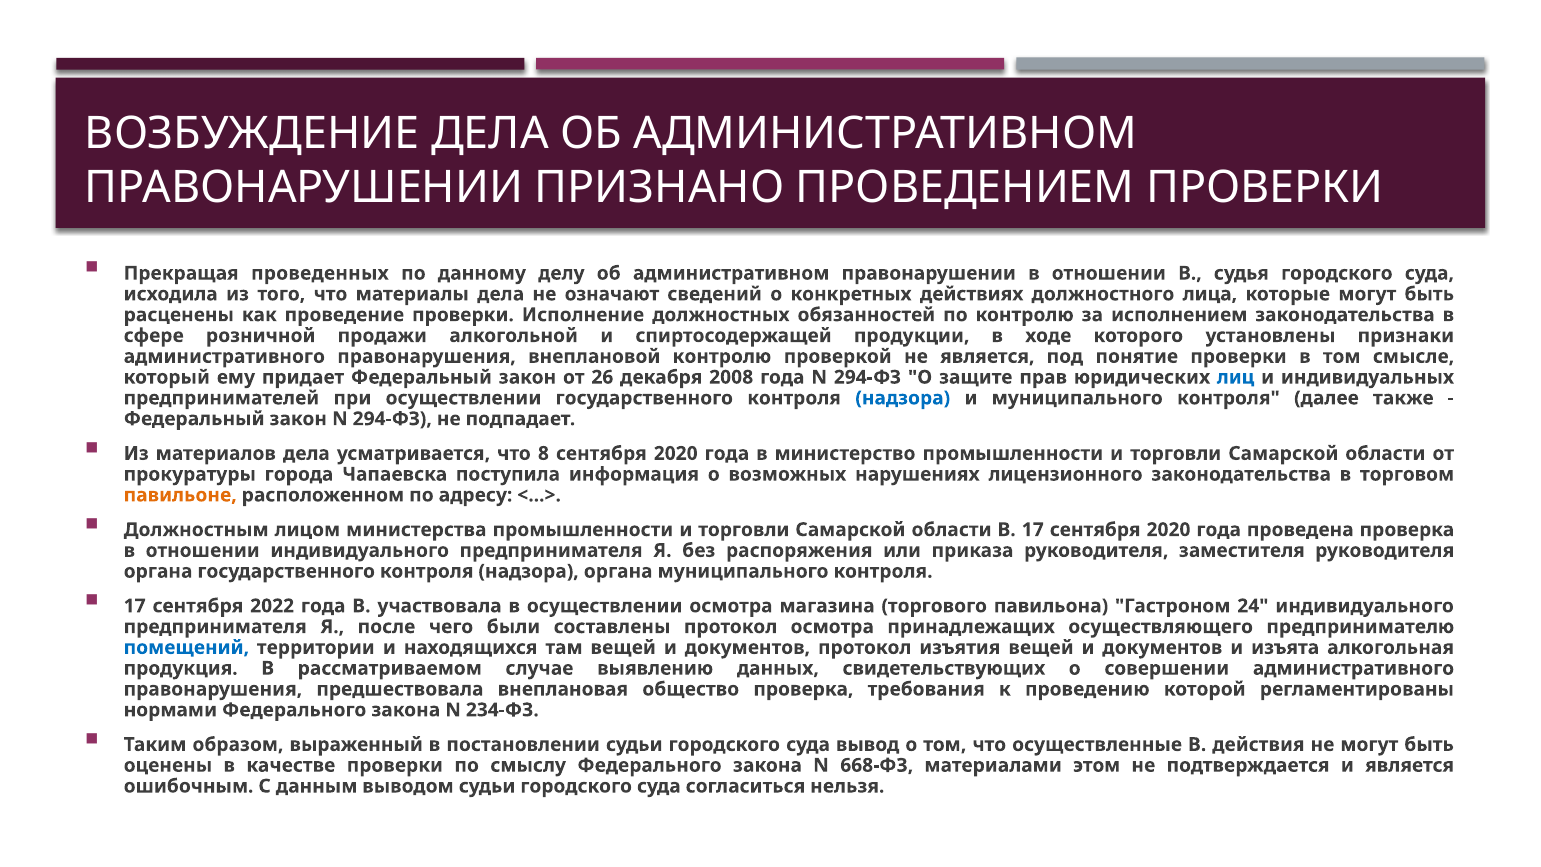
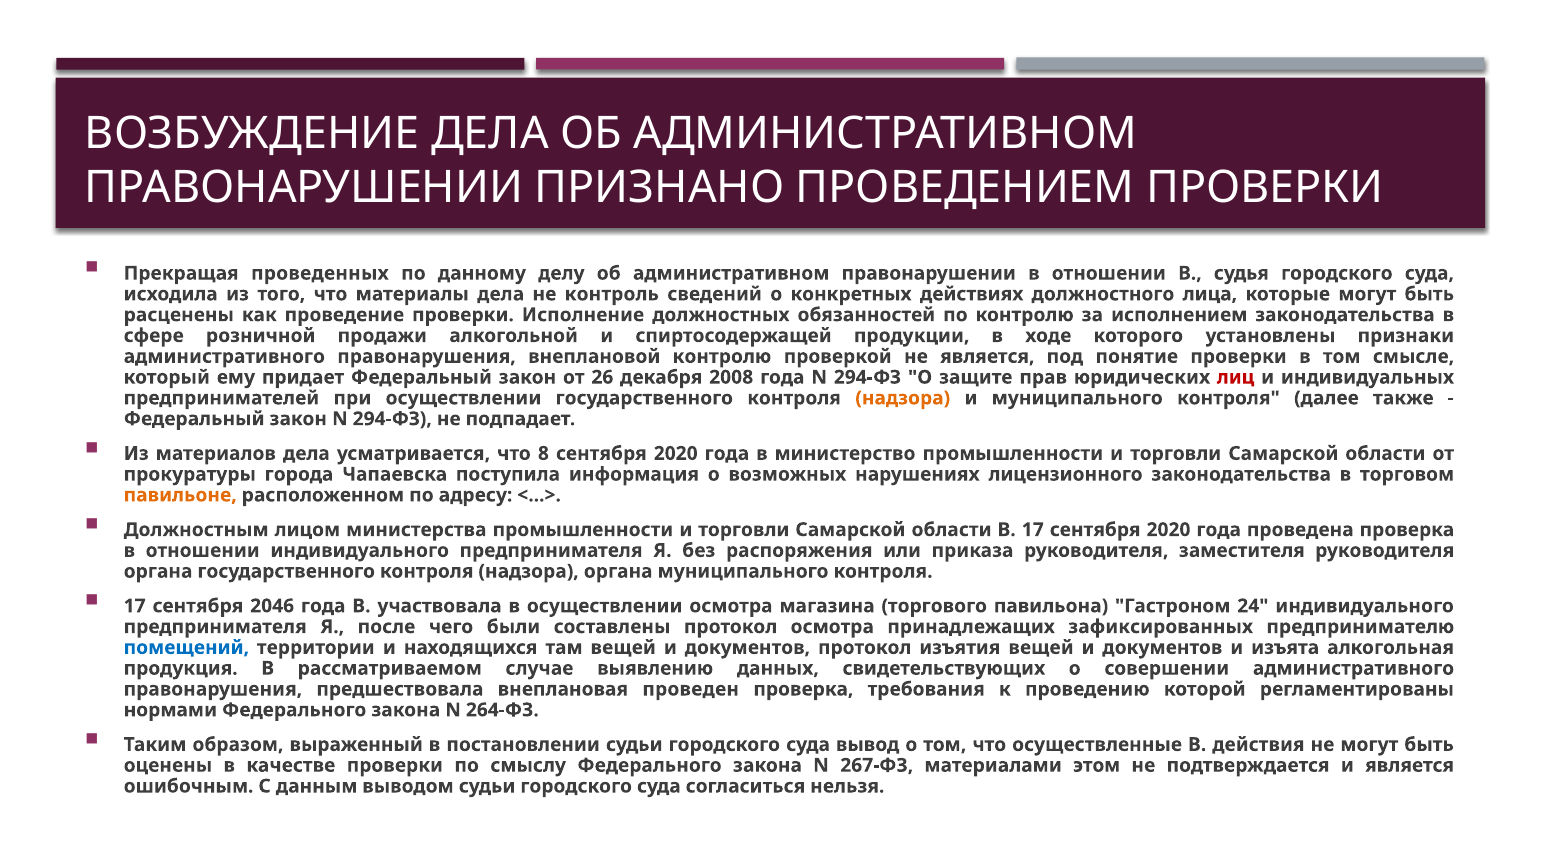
означают: означают -> контроль
лиц colour: blue -> red
надзора at (903, 398) colour: blue -> orange
2022: 2022 -> 2046
осуществляющего: осуществляющего -> зафиксированных
общество: общество -> проведен
234-ФЗ: 234-ФЗ -> 264-ФЗ
668-ФЗ: 668-ФЗ -> 267-ФЗ
